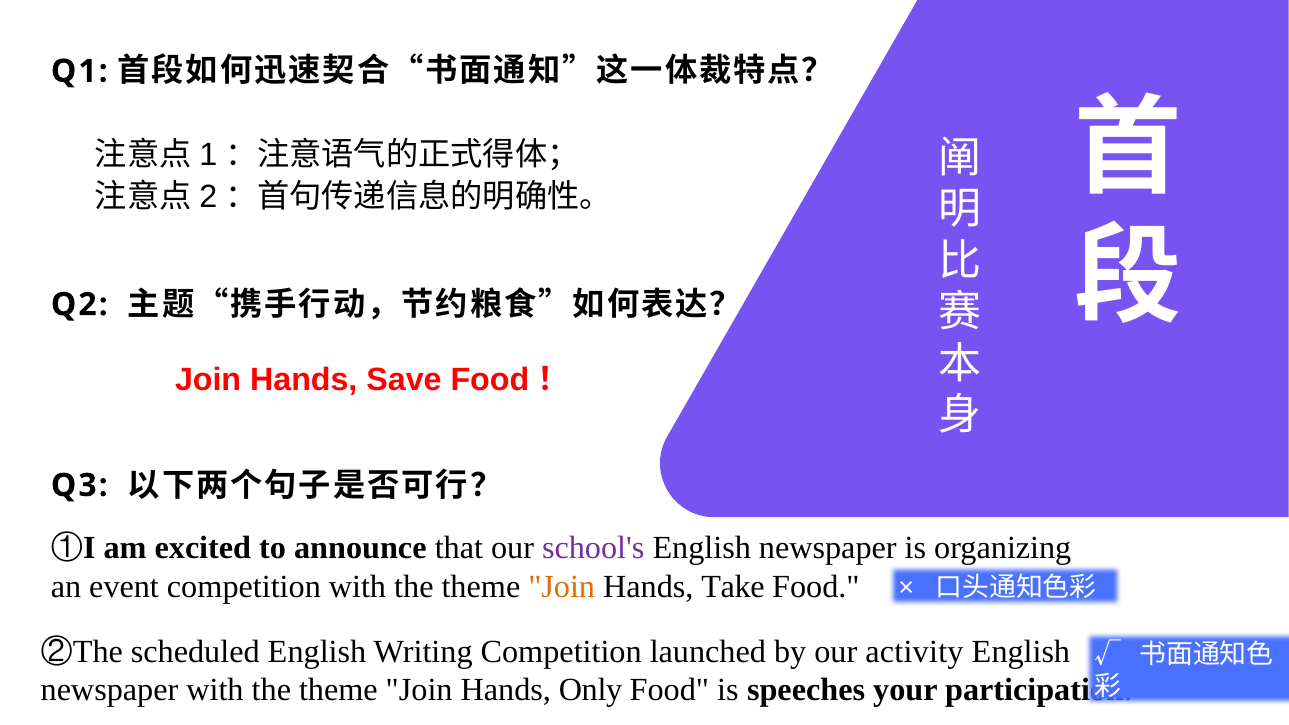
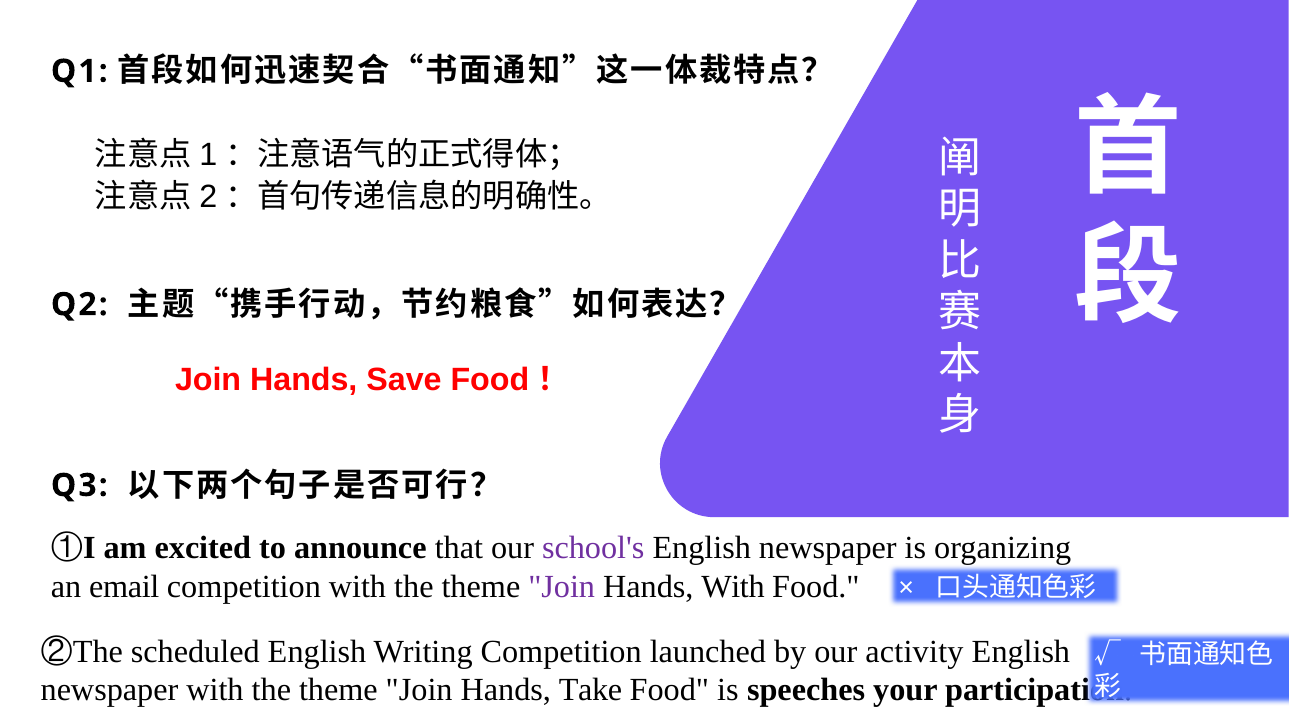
event: event -> email
Join at (562, 586) colour: orange -> purple
Hands Take: Take -> With
Only: Only -> Take
